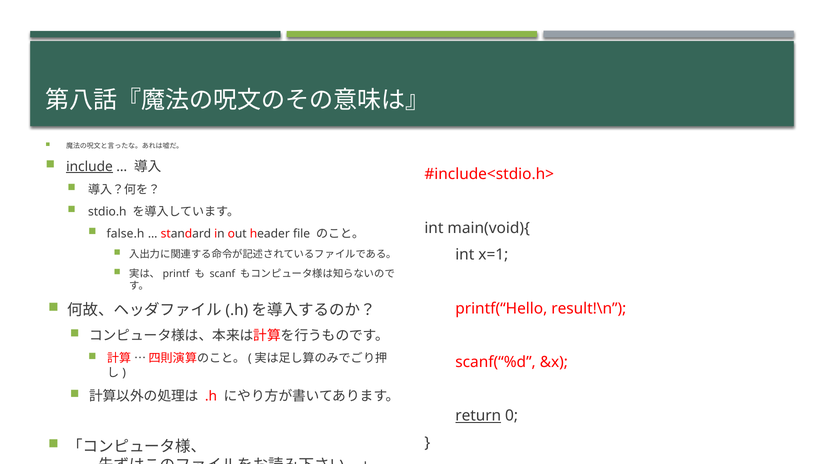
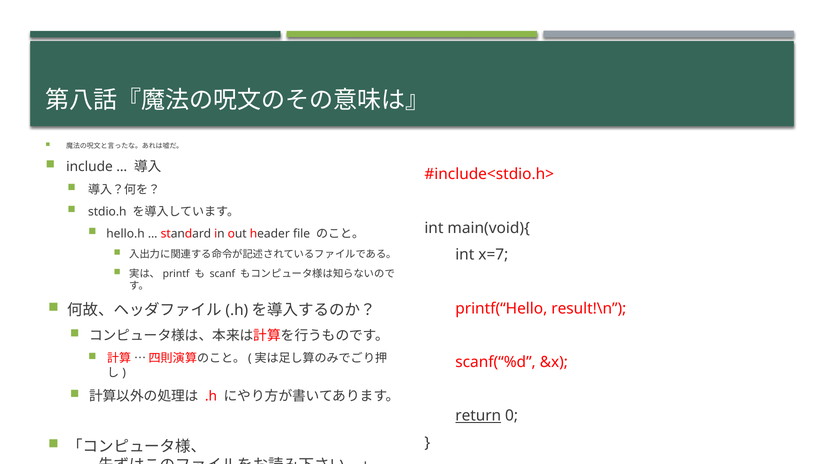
include underline: present -> none
false.h: false.h -> hello.h
x=1: x=1 -> x=7
